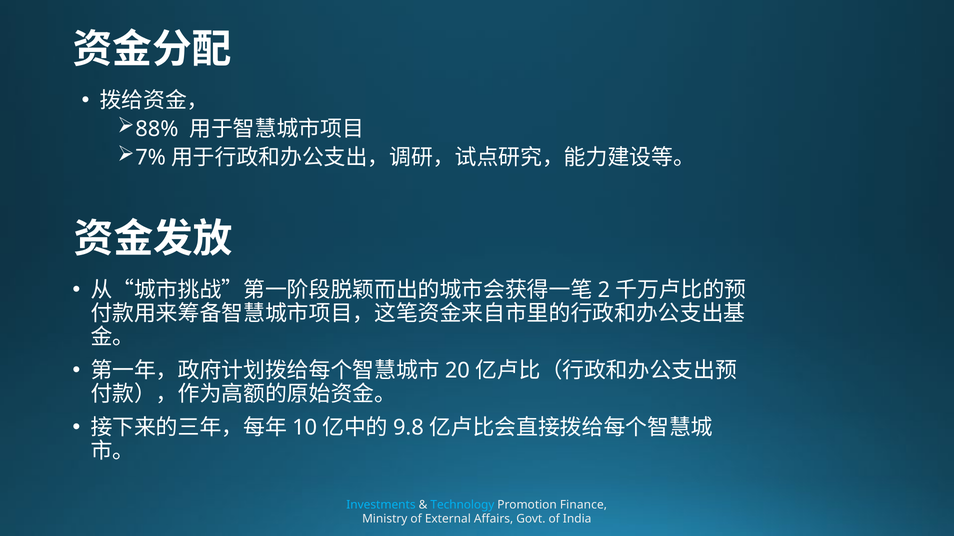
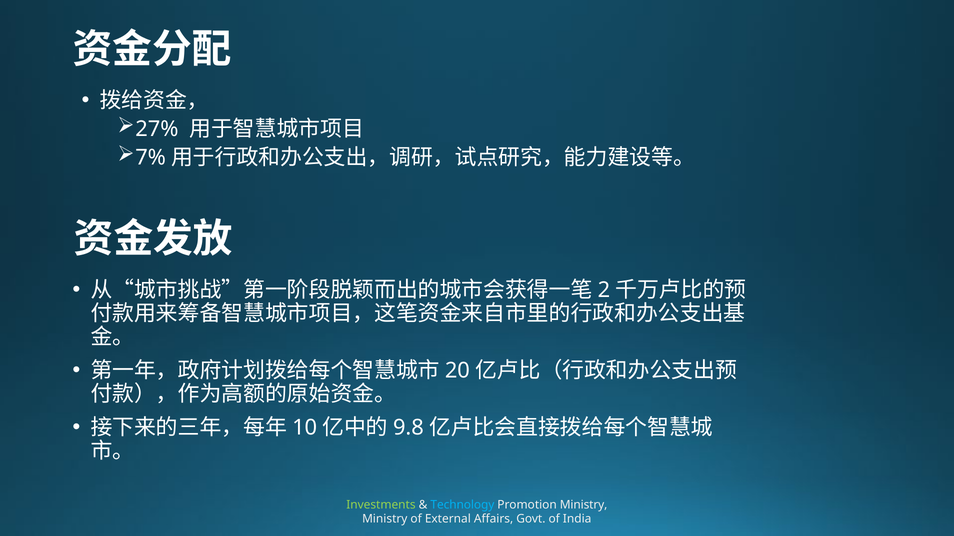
88%: 88% -> 27%
Investments colour: light blue -> light green
Promotion Finance: Finance -> Ministry
